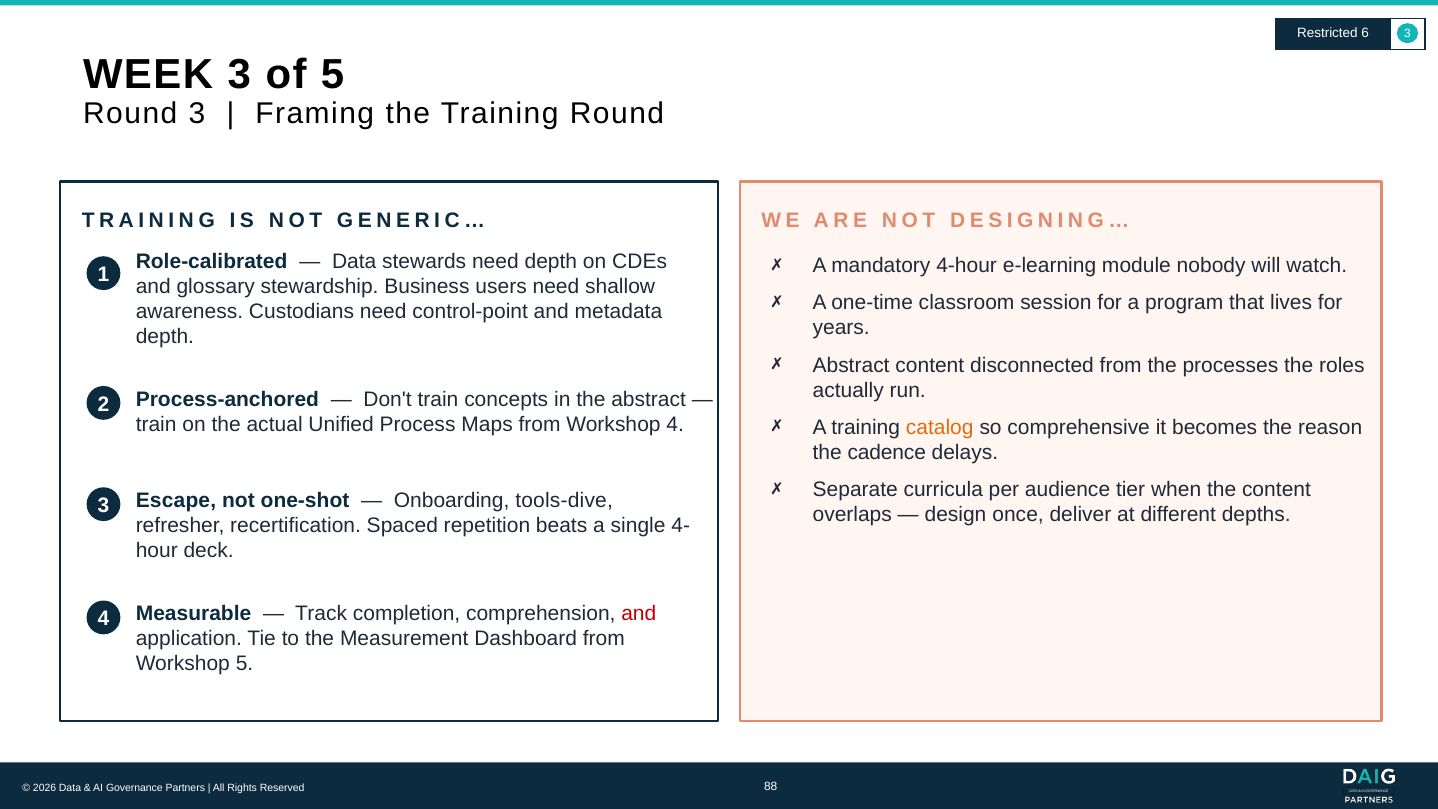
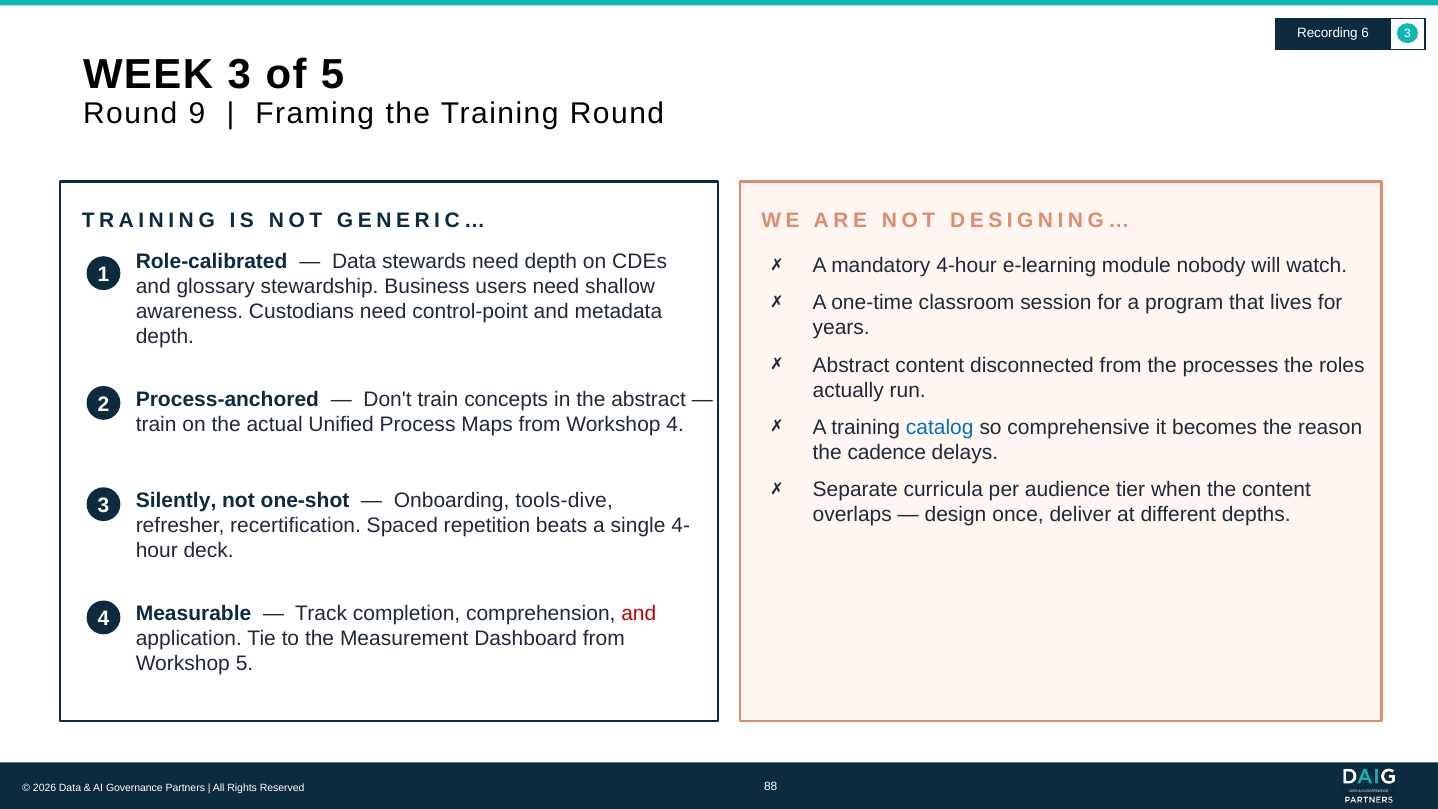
Restricted: Restricted -> Recording
Round 3: 3 -> 9
catalog colour: orange -> blue
Escape: Escape -> Silently
